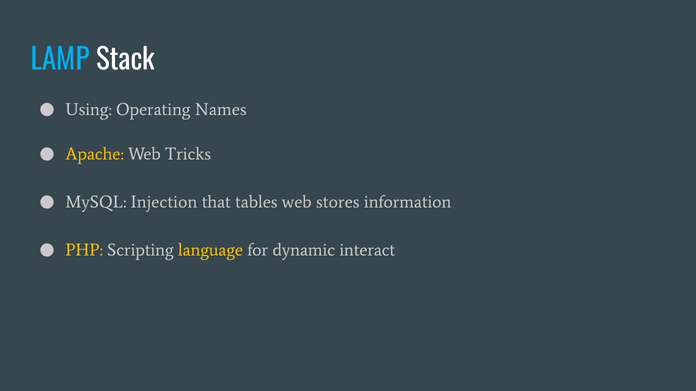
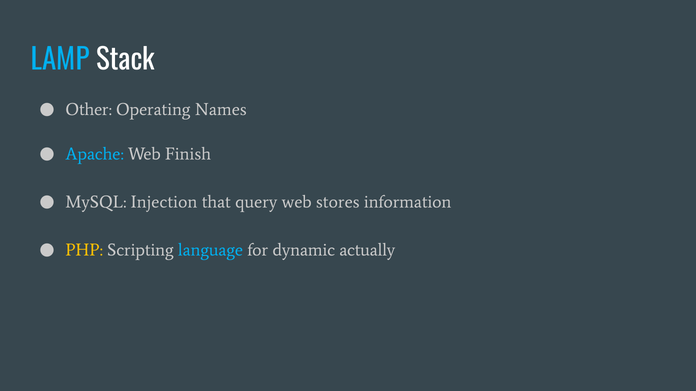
Using: Using -> Other
Apache colour: yellow -> light blue
Tricks: Tricks -> Finish
tables: tables -> query
language colour: yellow -> light blue
interact: interact -> actually
